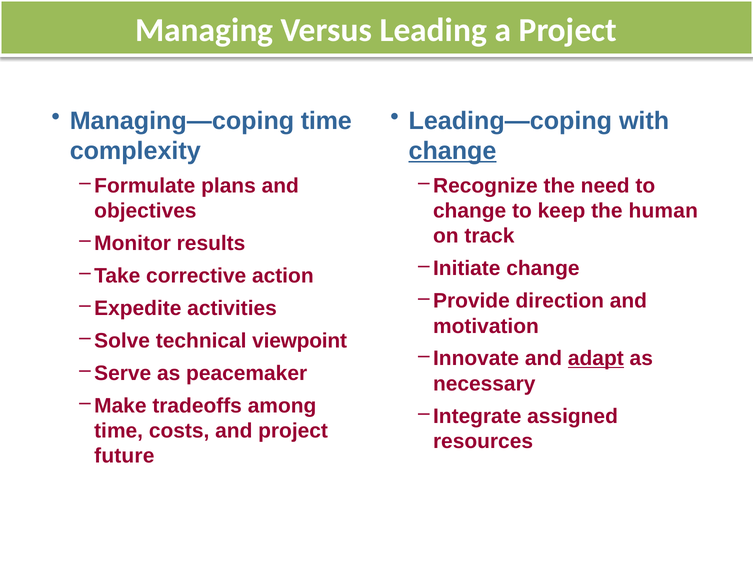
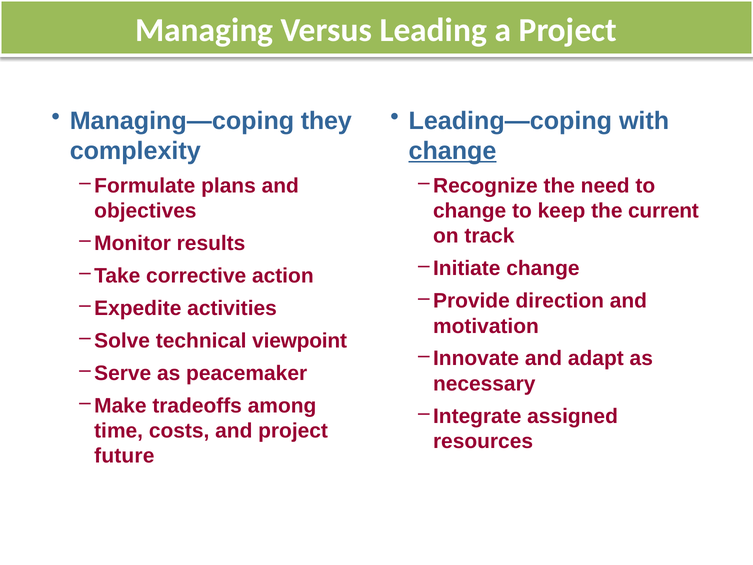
Managing—coping time: time -> they
human: human -> current
adapt underline: present -> none
